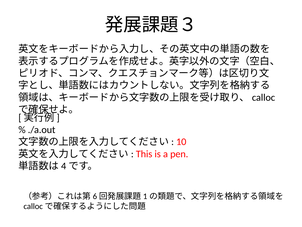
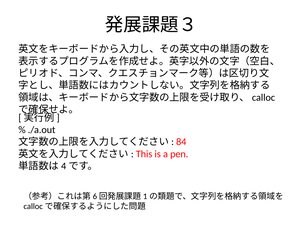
10: 10 -> 84
